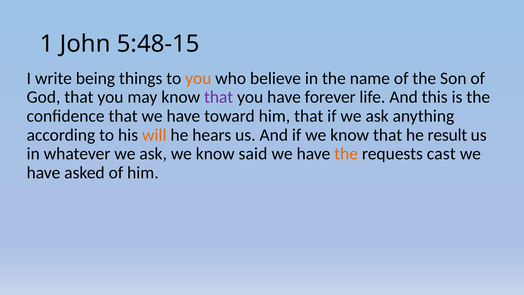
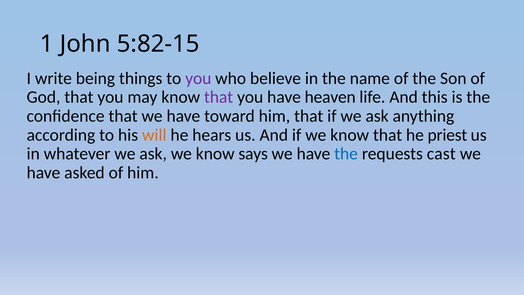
5:48-15: 5:48-15 -> 5:82-15
you at (198, 78) colour: orange -> purple
forever: forever -> heaven
result: result -> priest
said: said -> says
the at (346, 154) colour: orange -> blue
